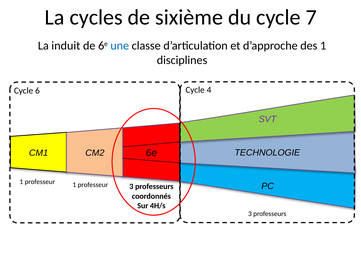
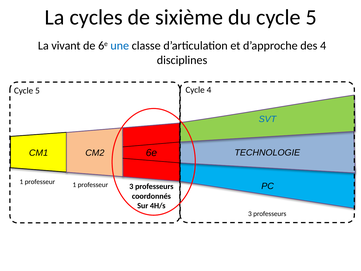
du cycle 7: 7 -> 5
induit: induit -> vivant
des 1: 1 -> 4
6 at (37, 91): 6 -> 5
SVT colour: purple -> blue
